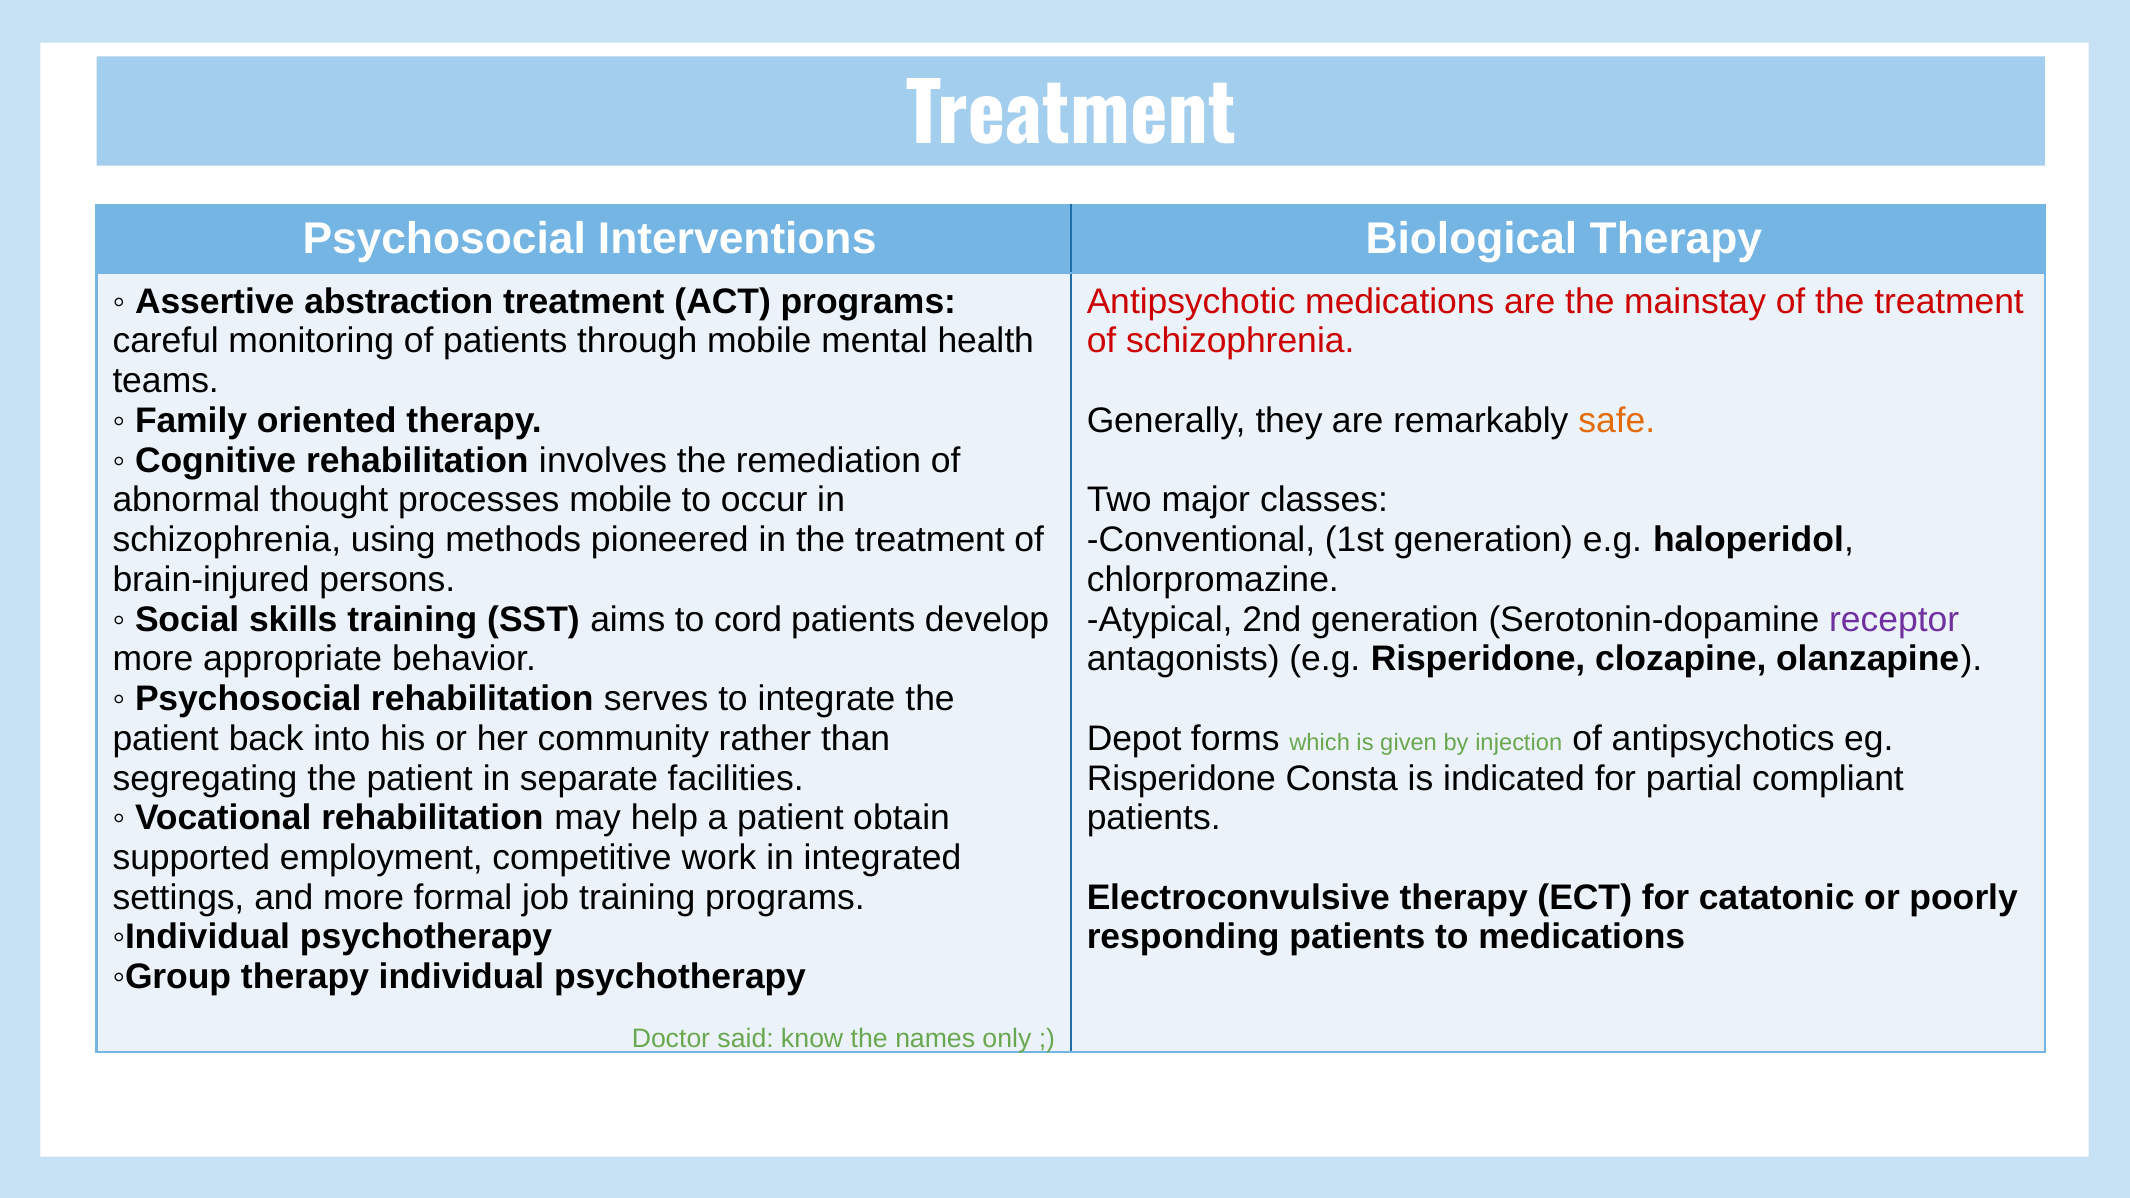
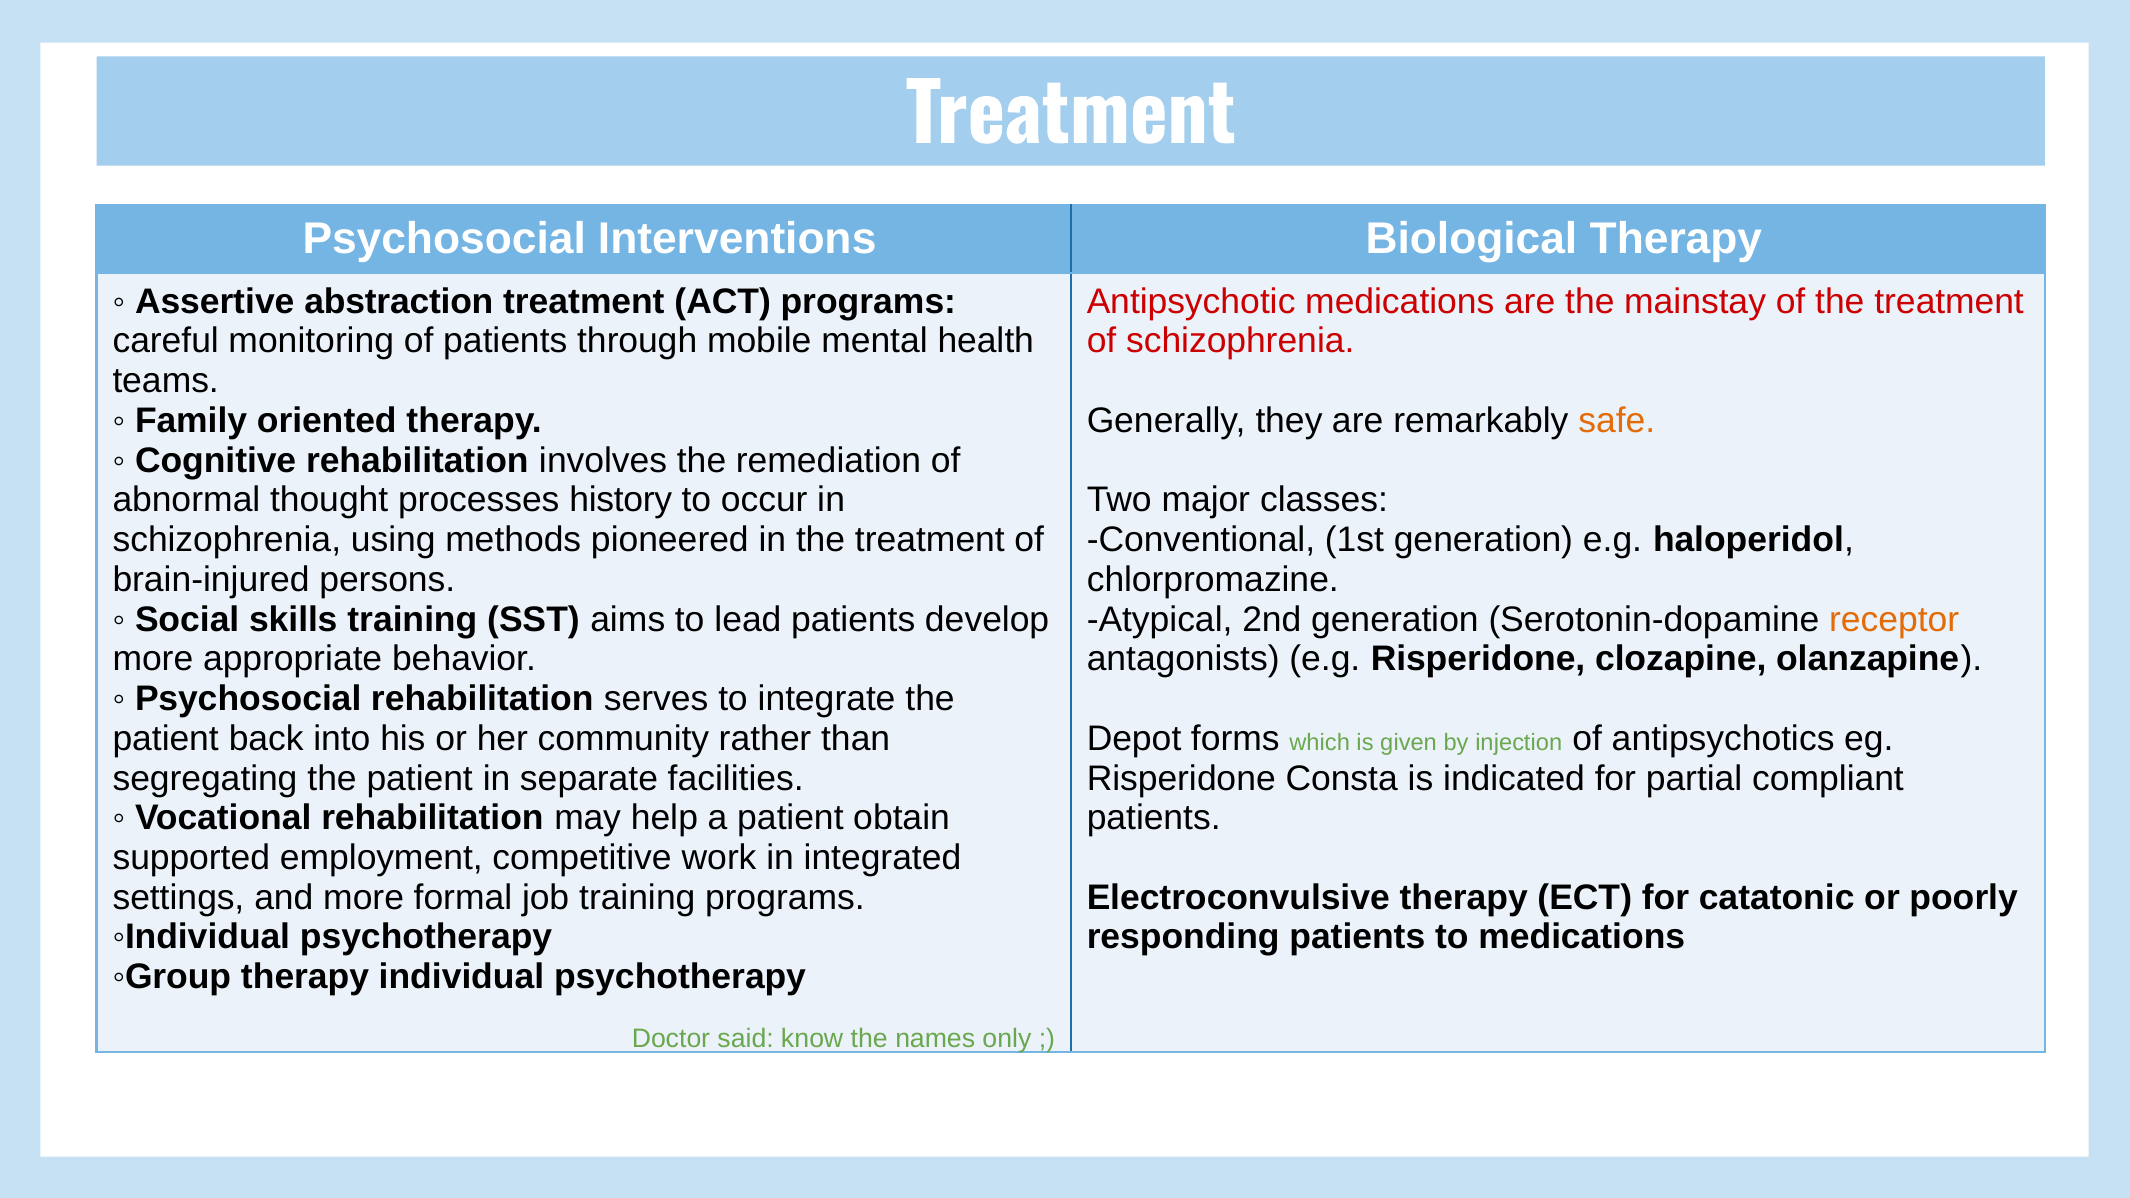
processes mobile: mobile -> history
cord: cord -> lead
receptor colour: purple -> orange
